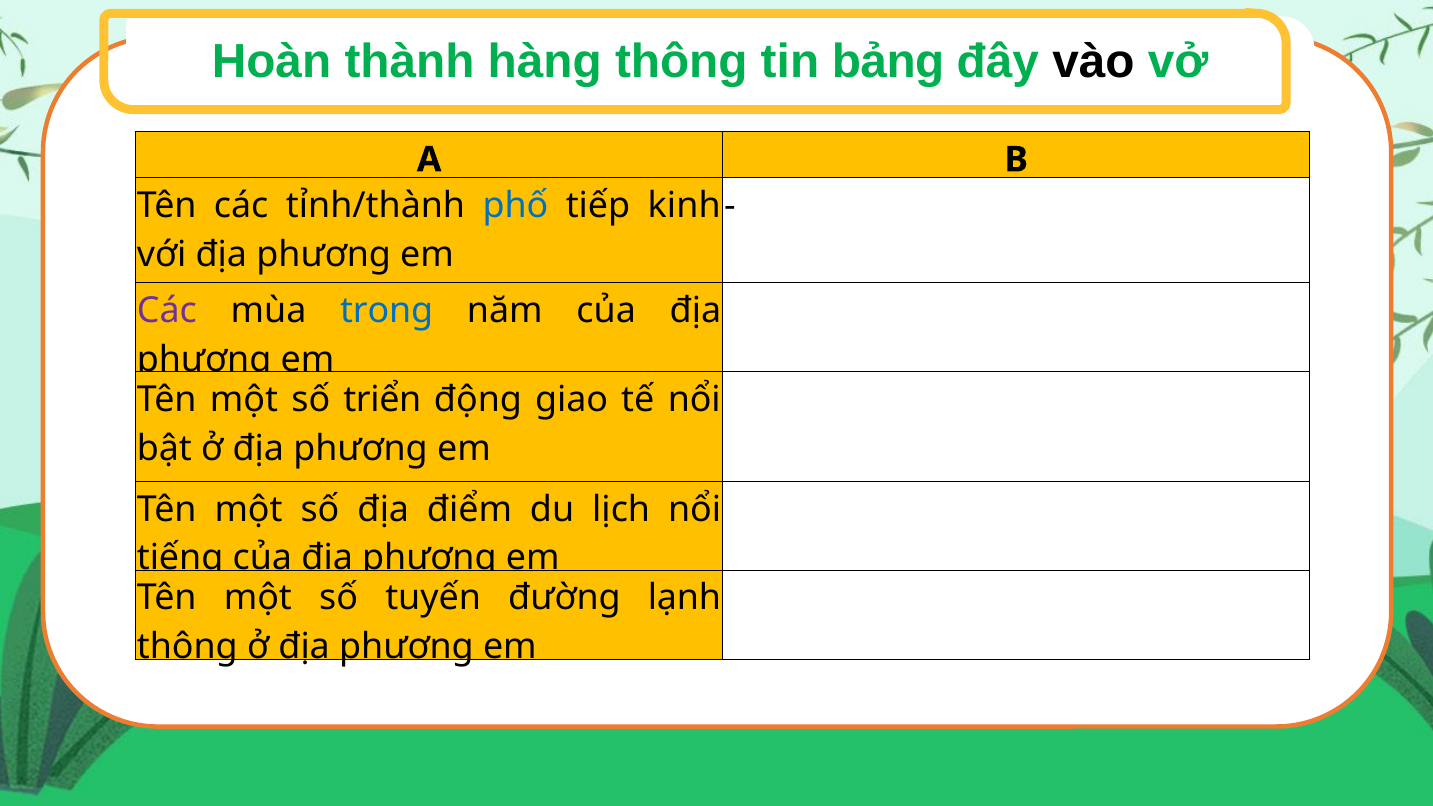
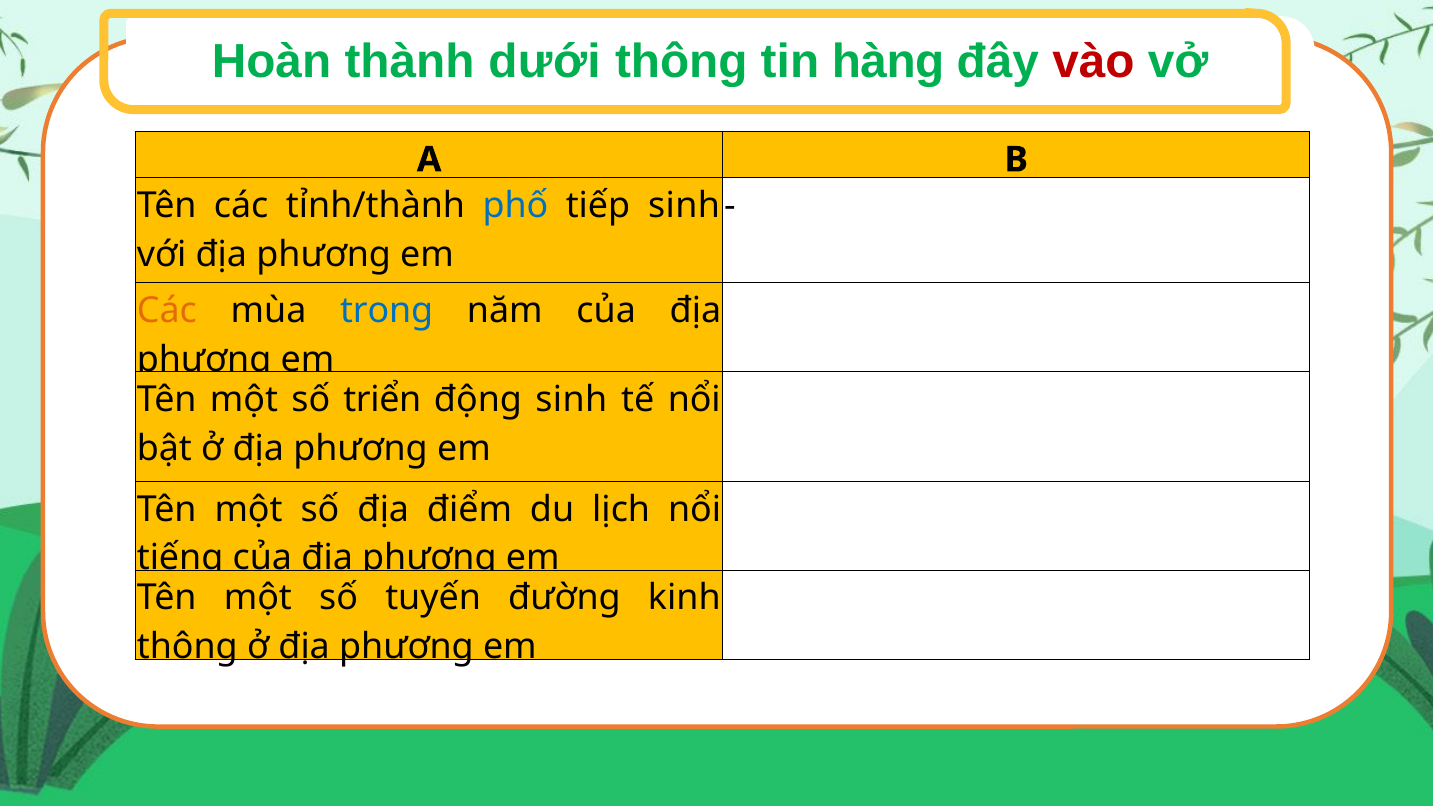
hàng: hàng -> dưới
bảng: bảng -> hàng
vào colour: black -> red
tiếp kinh: kinh -> sinh
Các at (167, 310) colour: purple -> orange
động giao: giao -> sinh
lạnh: lạnh -> kinh
